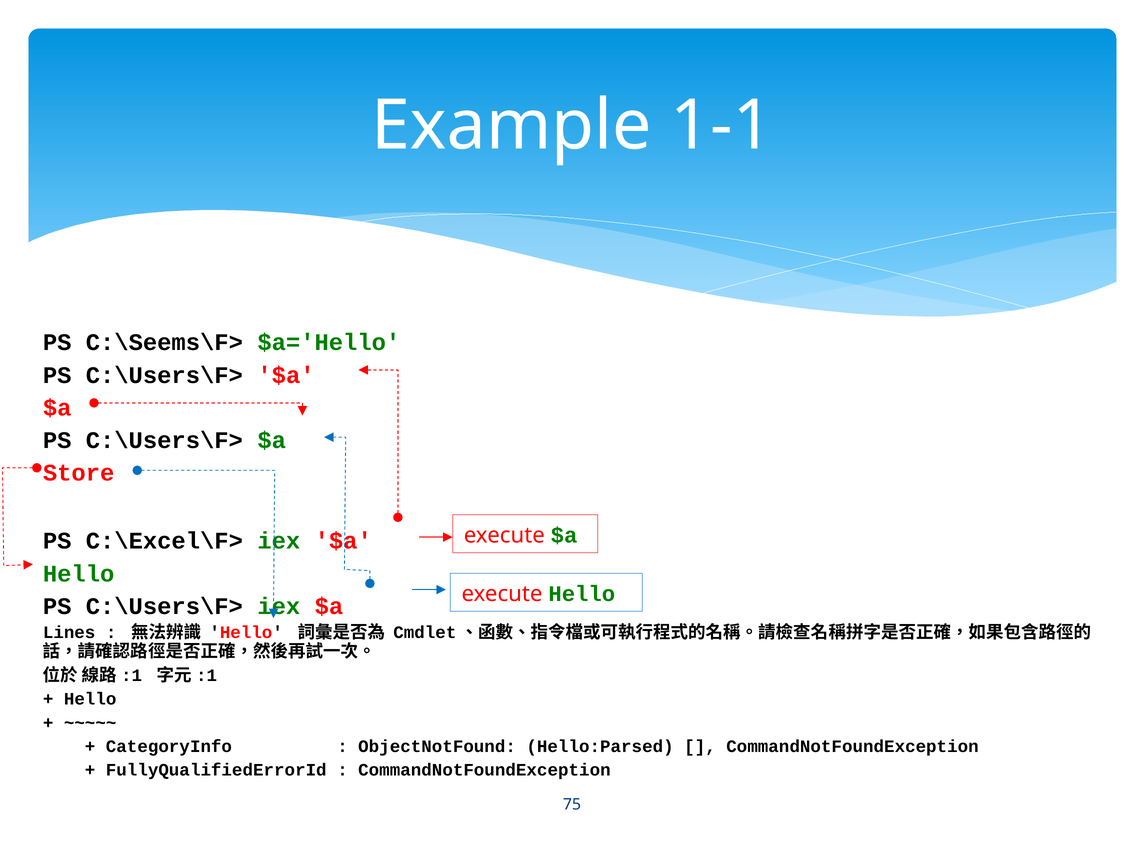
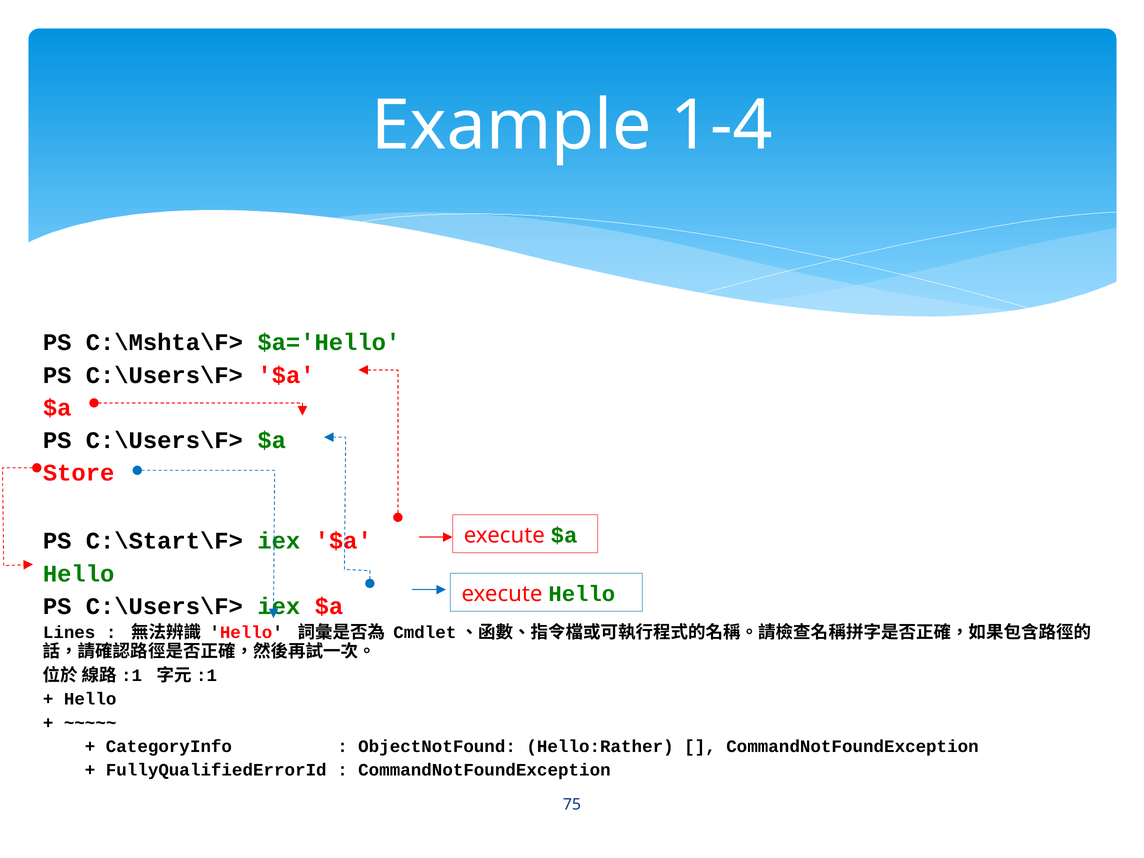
1-1: 1-1 -> 1-4
C:\Seems\F>: C:\Seems\F> -> C:\Mshta\F>
C:\Excel\F>: C:\Excel\F> -> C:\Start\F>
Hello:Parsed: Hello:Parsed -> Hello:Rather
